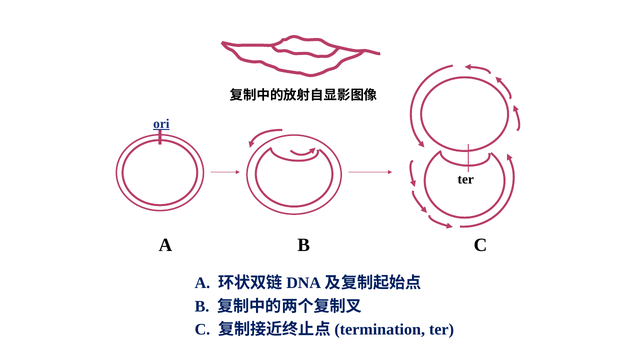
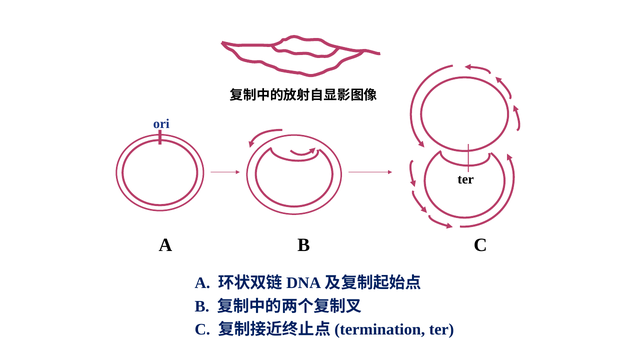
ori underline: present -> none
